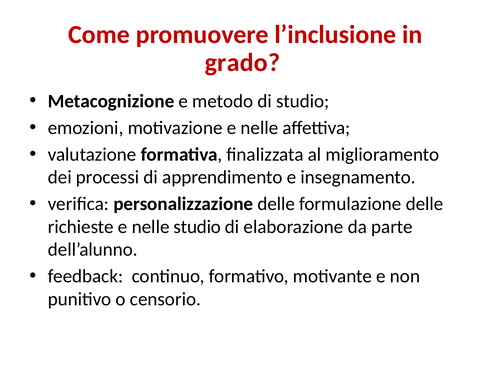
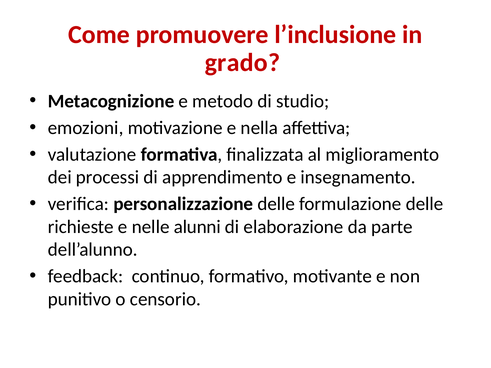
motivazione e nelle: nelle -> nella
nelle studio: studio -> alunni
